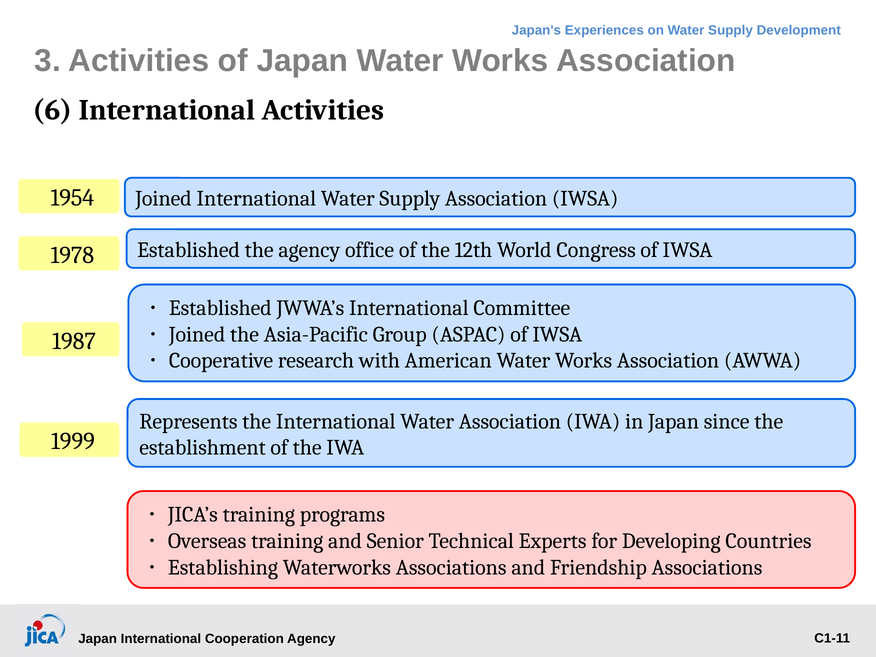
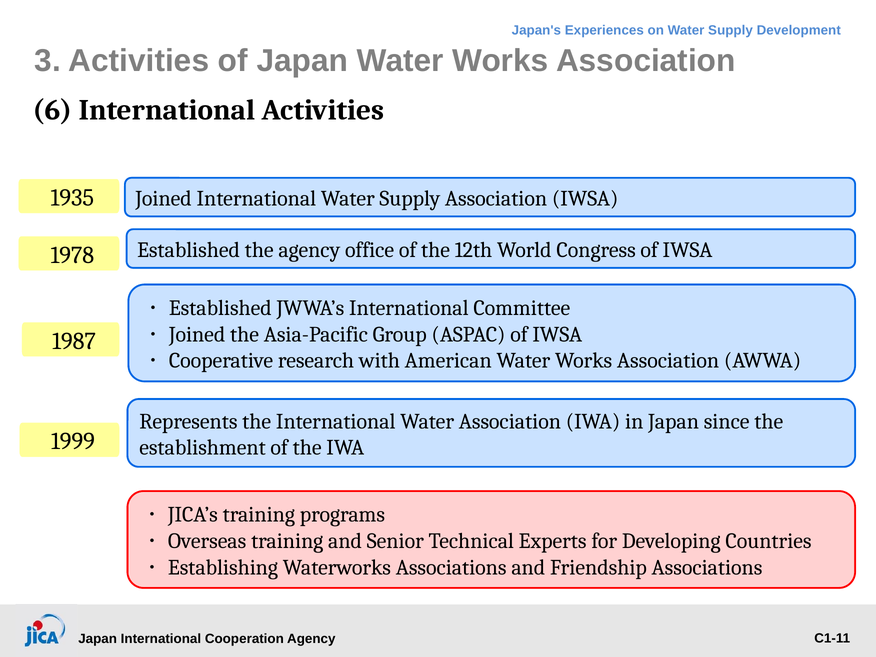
1954: 1954 -> 1935
